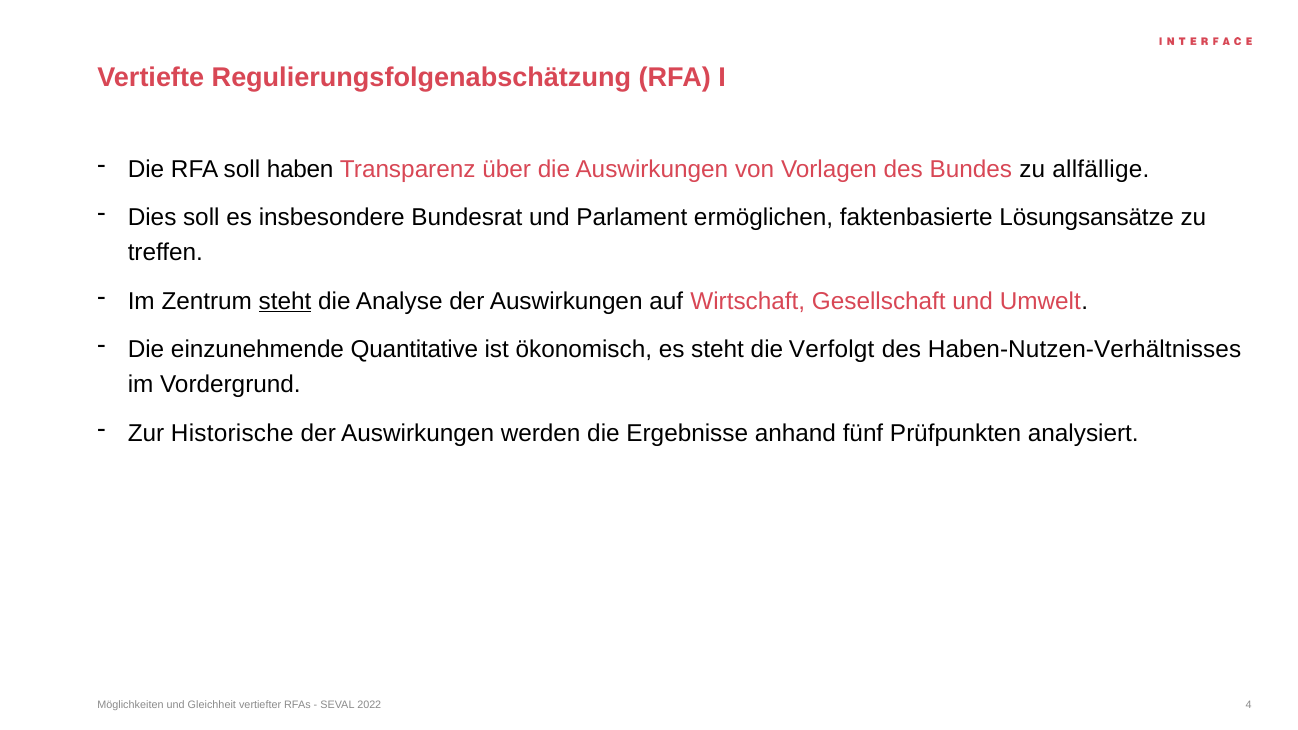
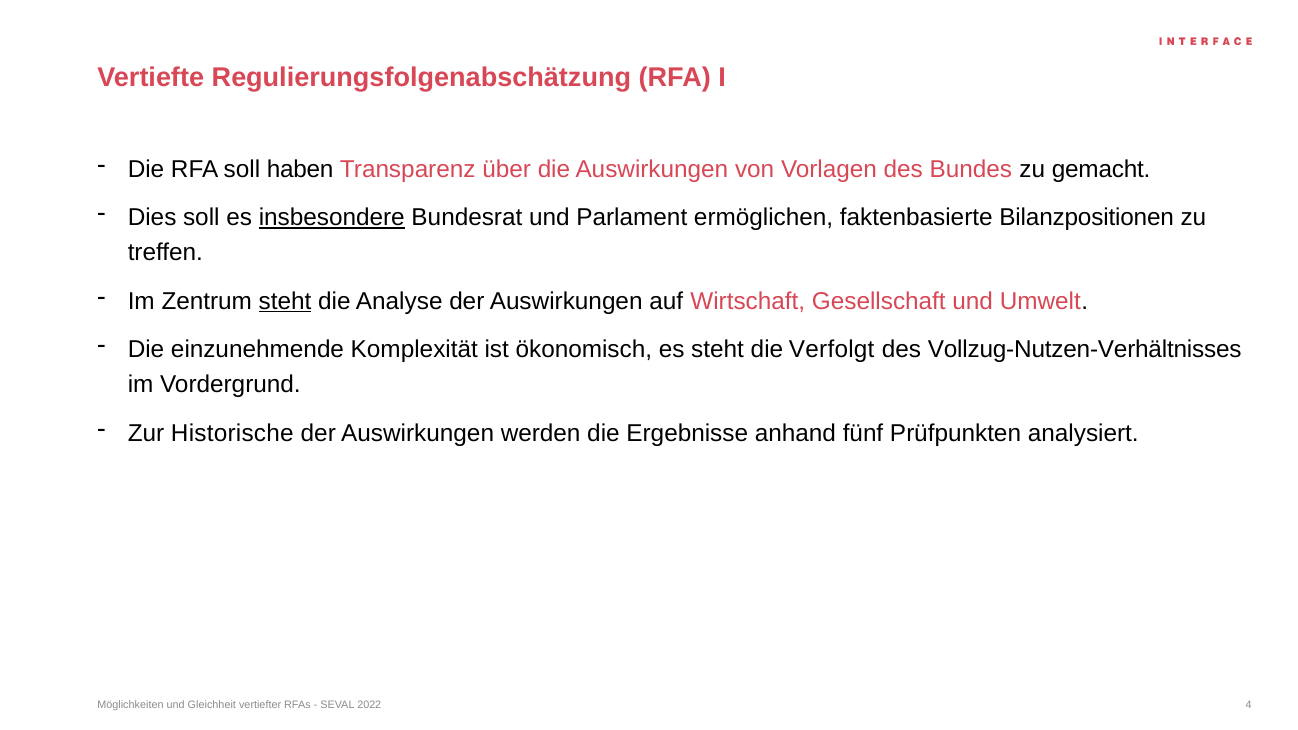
allfällige: allfällige -> gemacht
insbesondere underline: none -> present
Lösungsansätze: Lösungsansätze -> Bilanzpositionen
Quantitative: Quantitative -> Komplexität
Haben-Nutzen-Verhältnisses: Haben-Nutzen-Verhältnisses -> Vollzug-Nutzen-Verhältnisses
